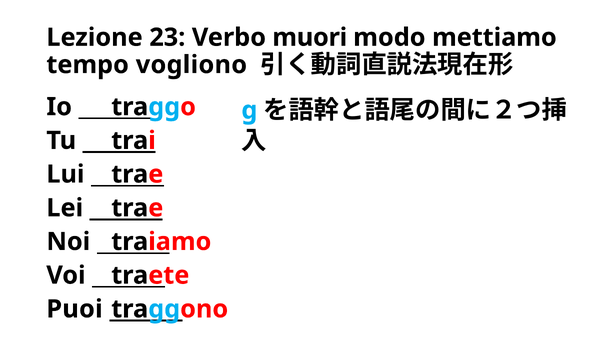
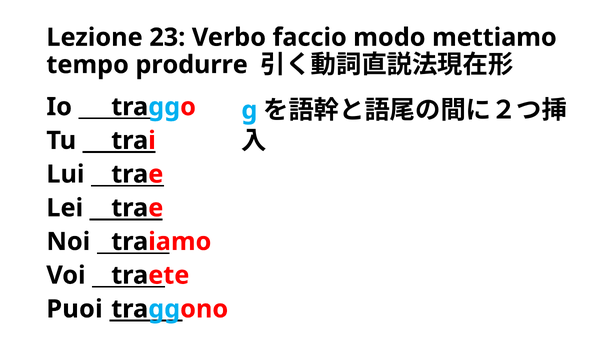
muori: muori -> faccio
vogliono: vogliono -> produrre
